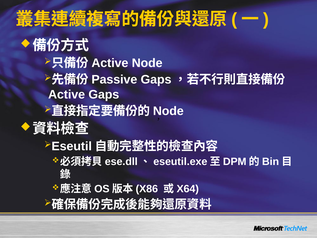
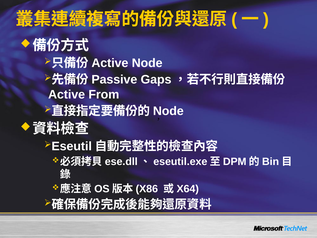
Gaps at (104, 94): Gaps -> From
